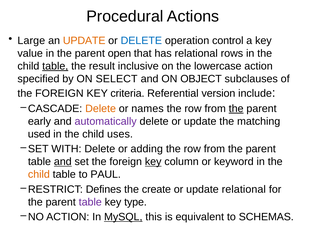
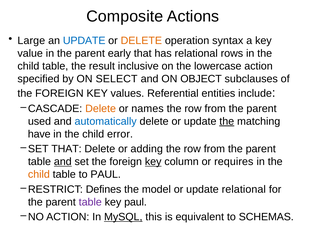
Procedural: Procedural -> Composite
UPDATE at (84, 41) colour: orange -> blue
DELETE at (141, 41) colour: blue -> orange
control: control -> syntax
open: open -> early
table at (55, 66) underline: present -> none
criteria: criteria -> values
version: version -> entities
the at (236, 109) underline: present -> none
early: early -> used
automatically colour: purple -> blue
the at (227, 121) underline: none -> present
used: used -> have
uses: uses -> error
SET WITH: WITH -> THAT
keyword: keyword -> requires
create: create -> model
key type: type -> paul
